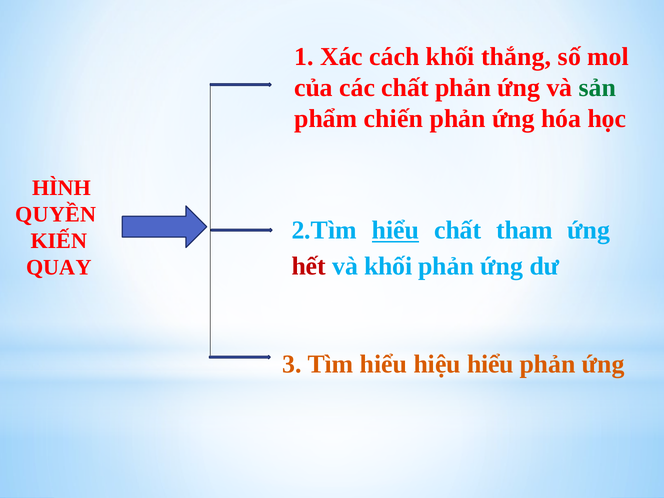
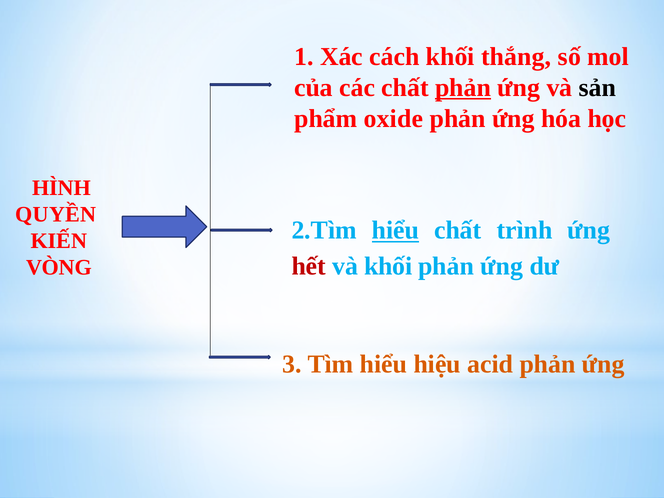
phản at (463, 88) underline: none -> present
sản colour: green -> black
chiến: chiến -> oxide
tham: tham -> trình
QUAY: QUAY -> VÒNG
hiệu hiểu: hiểu -> acid
